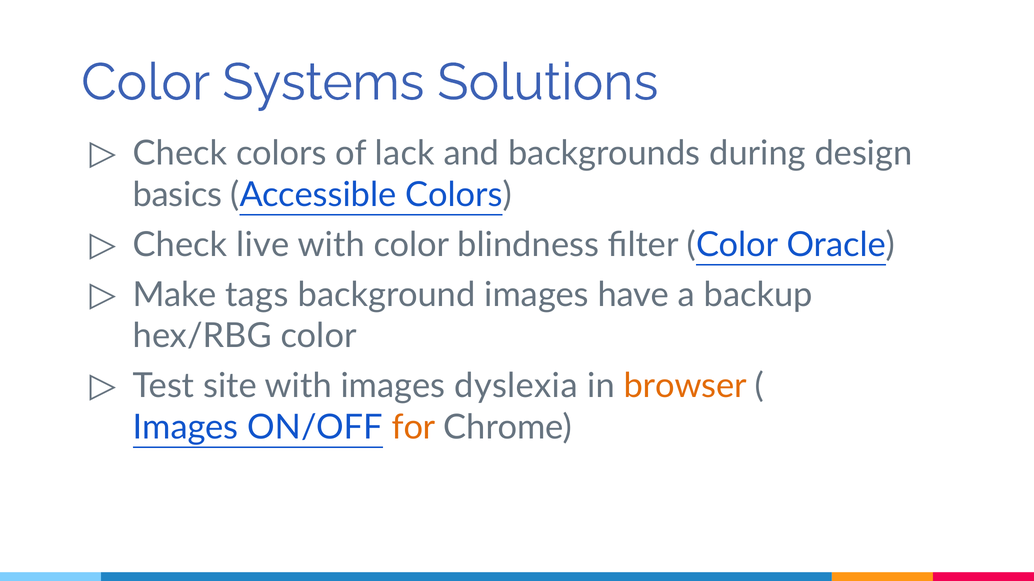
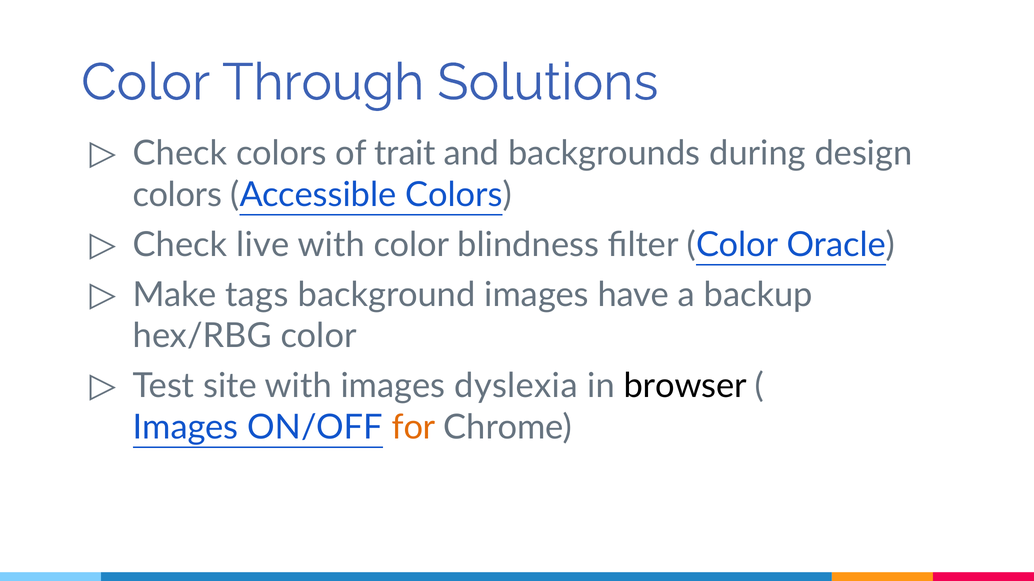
Systems: Systems -> Through
lack: lack -> trait
basics at (177, 195): basics -> colors
browser colour: orange -> black
